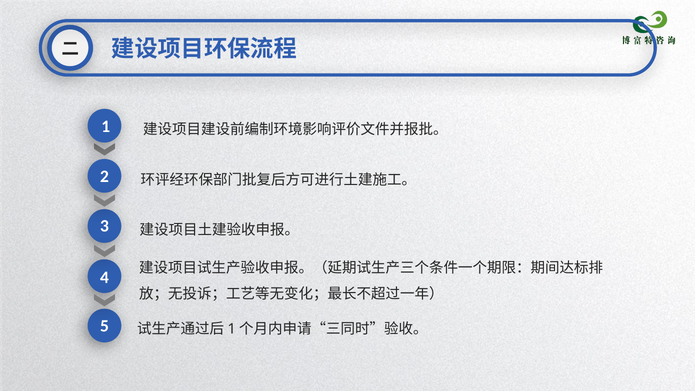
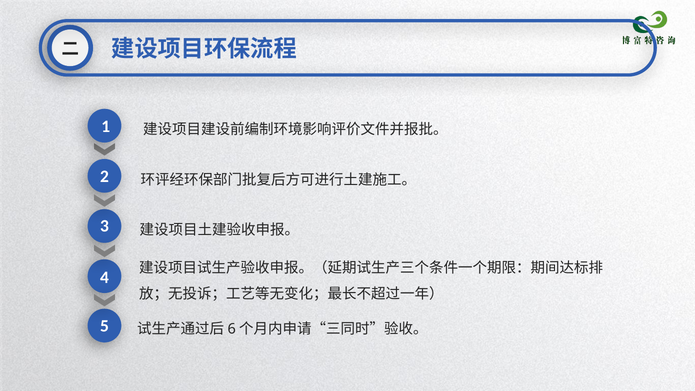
1 at (232, 329): 1 -> 6
